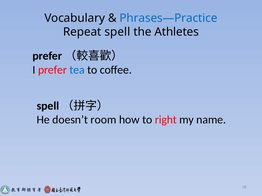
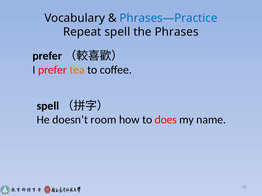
Athletes: Athletes -> Phrases
tea colour: blue -> orange
right: right -> does
